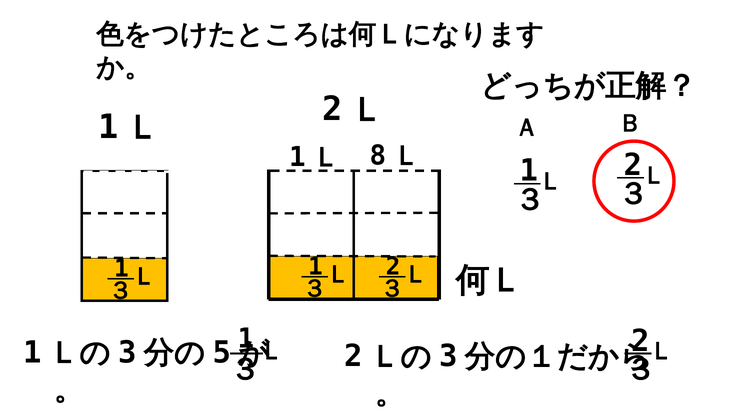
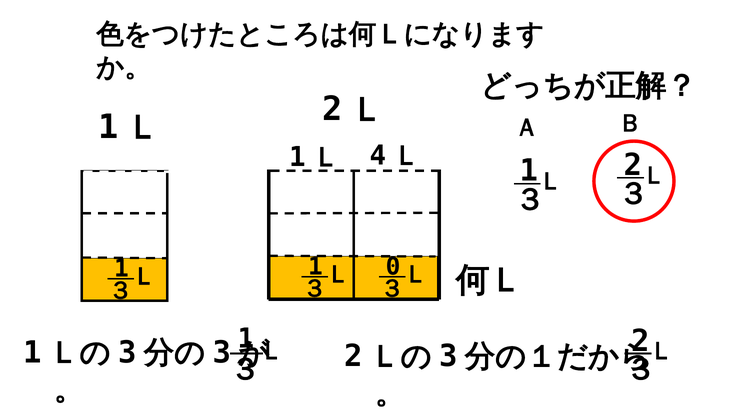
8: 8 -> 4
Ｌ 2: 2 -> 0
5 at (222, 353): 5 -> 3
